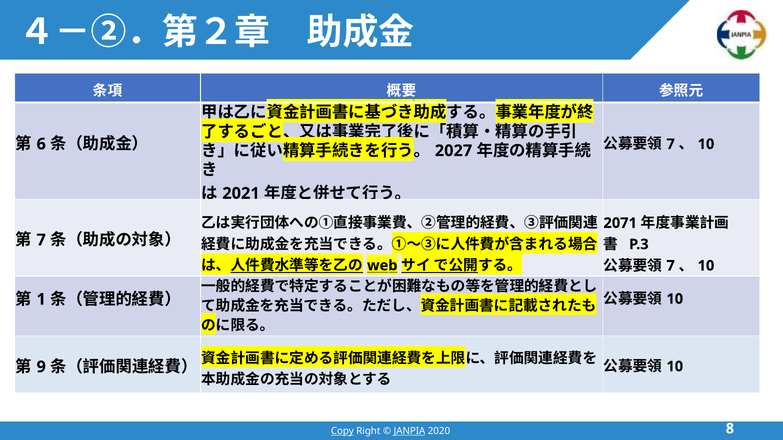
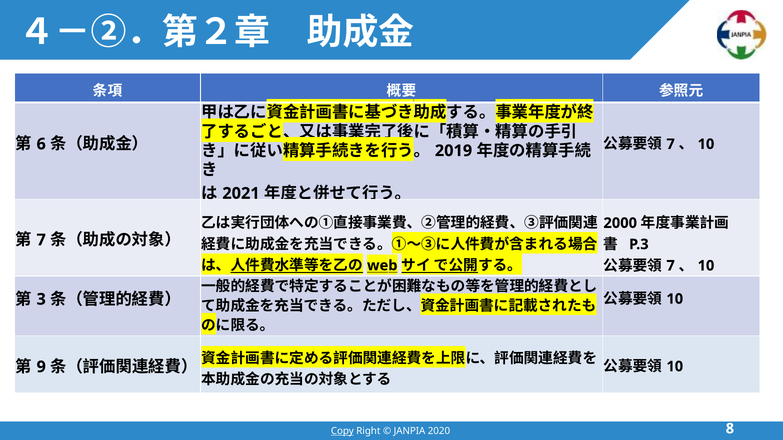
2027: 2027 -> 2019
2071: 2071 -> 2000
1: 1 -> 3
JANPIA underline: present -> none
